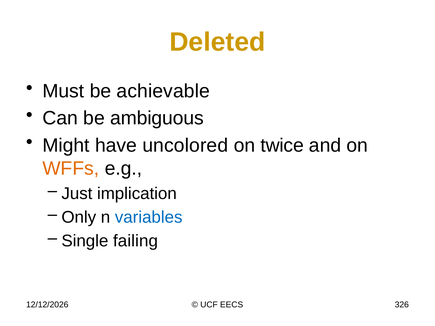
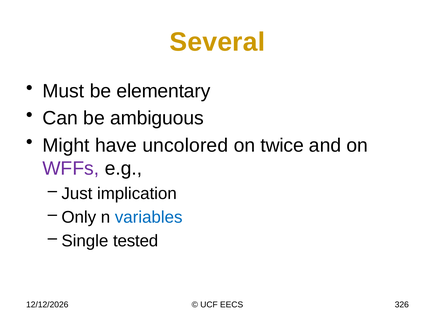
Deleted: Deleted -> Several
achievable: achievable -> elementary
WFFs colour: orange -> purple
failing: failing -> tested
